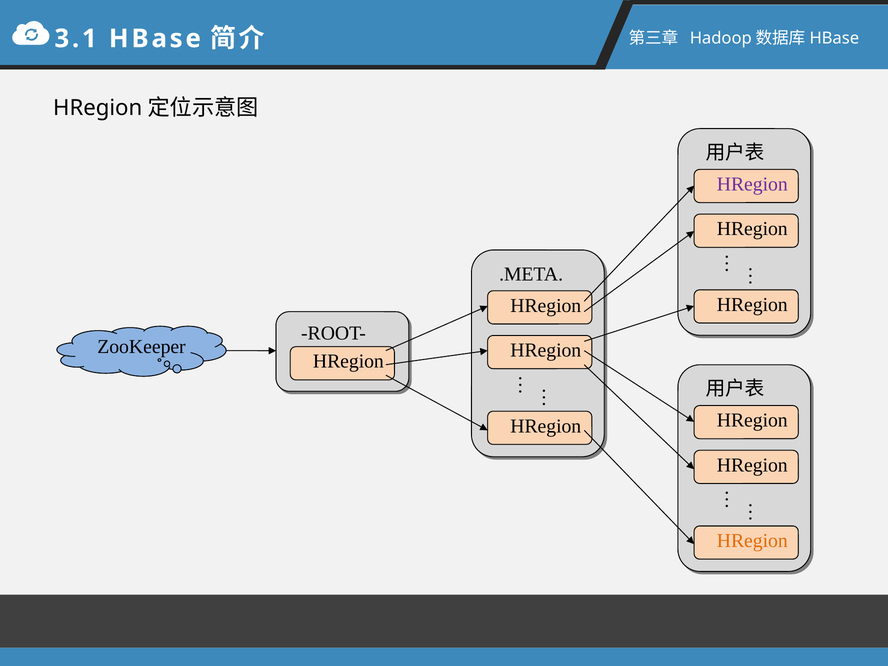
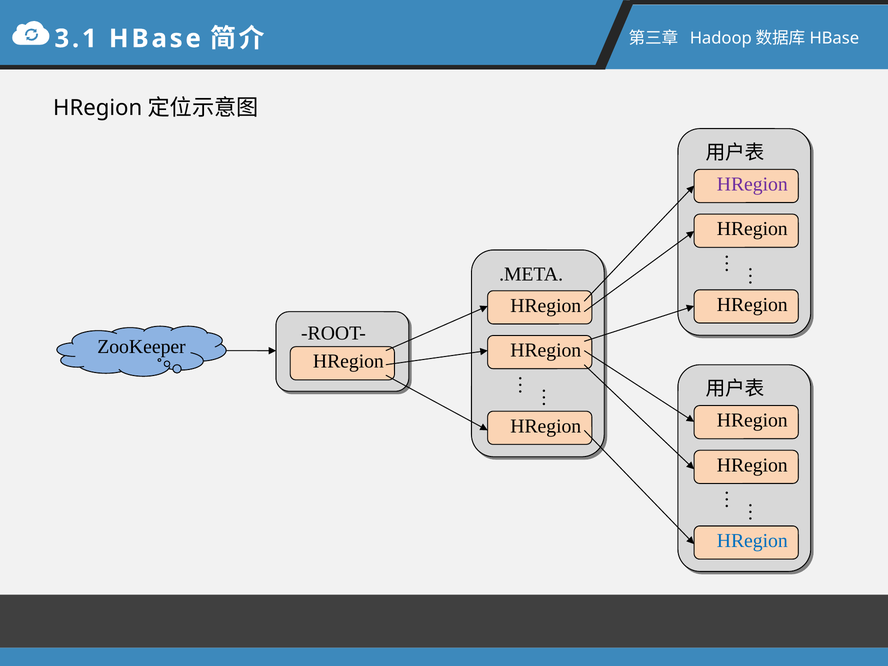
HRegion at (752, 541) colour: orange -> blue
